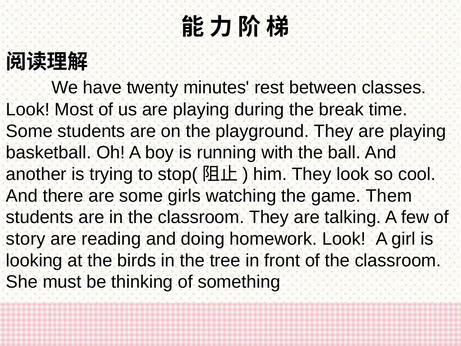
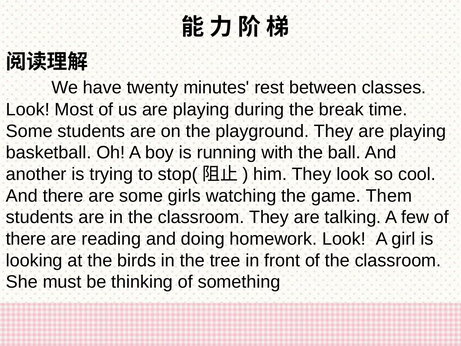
story at (26, 239): story -> there
